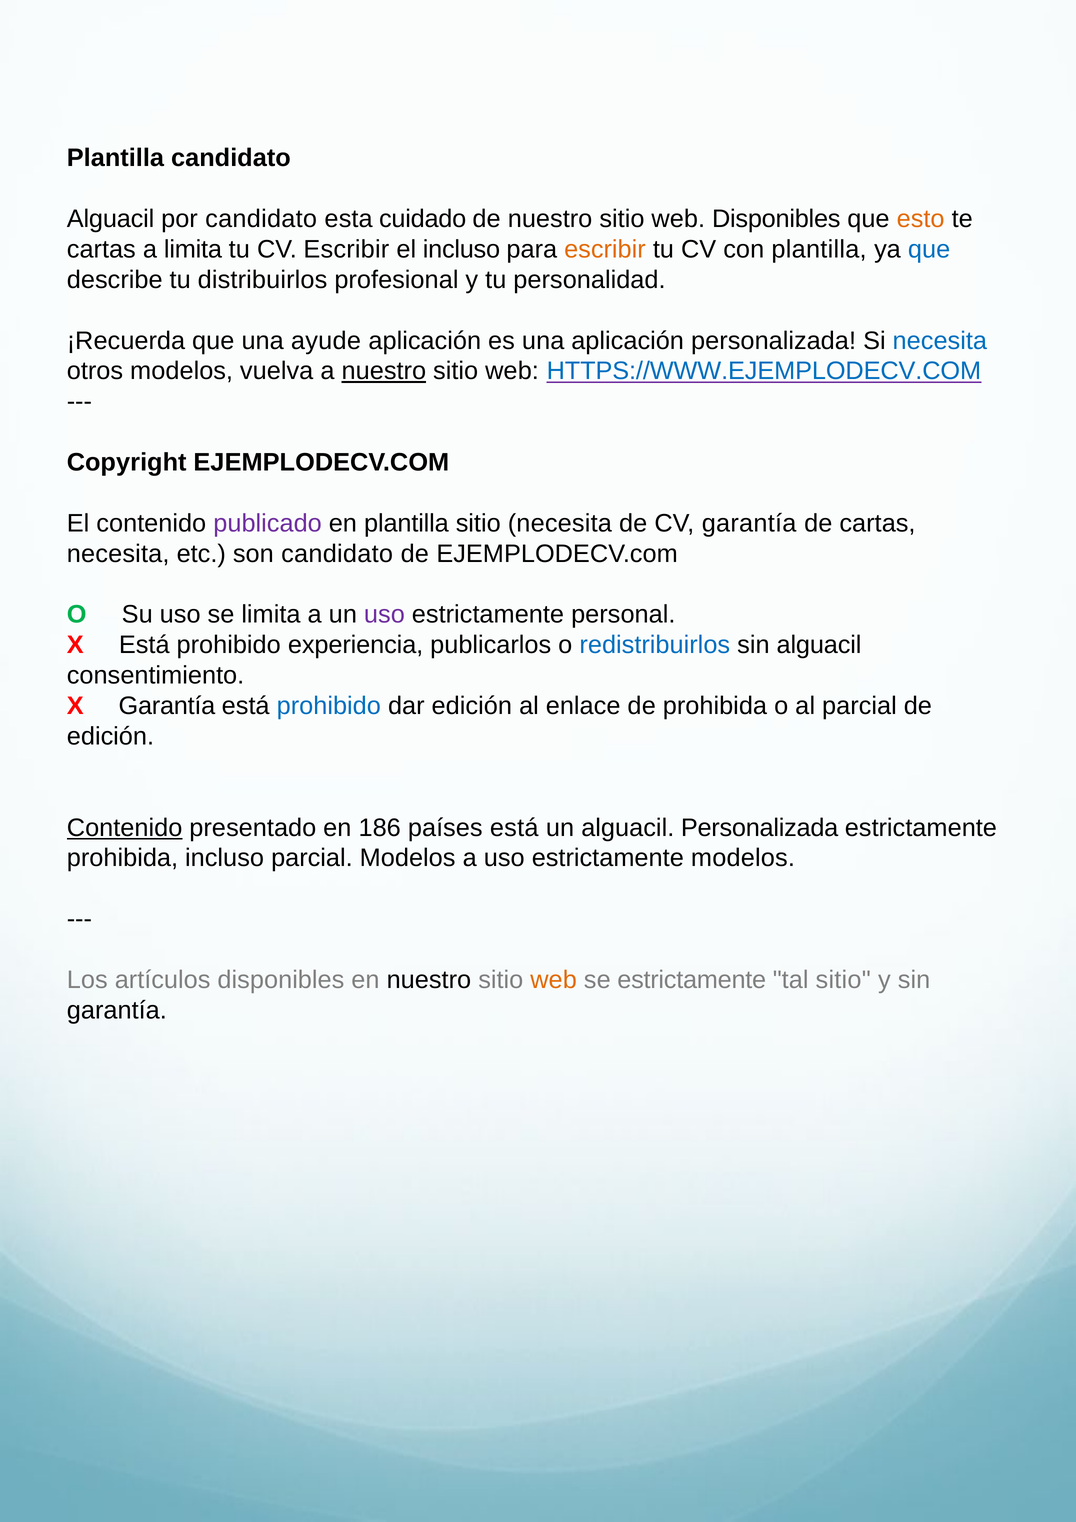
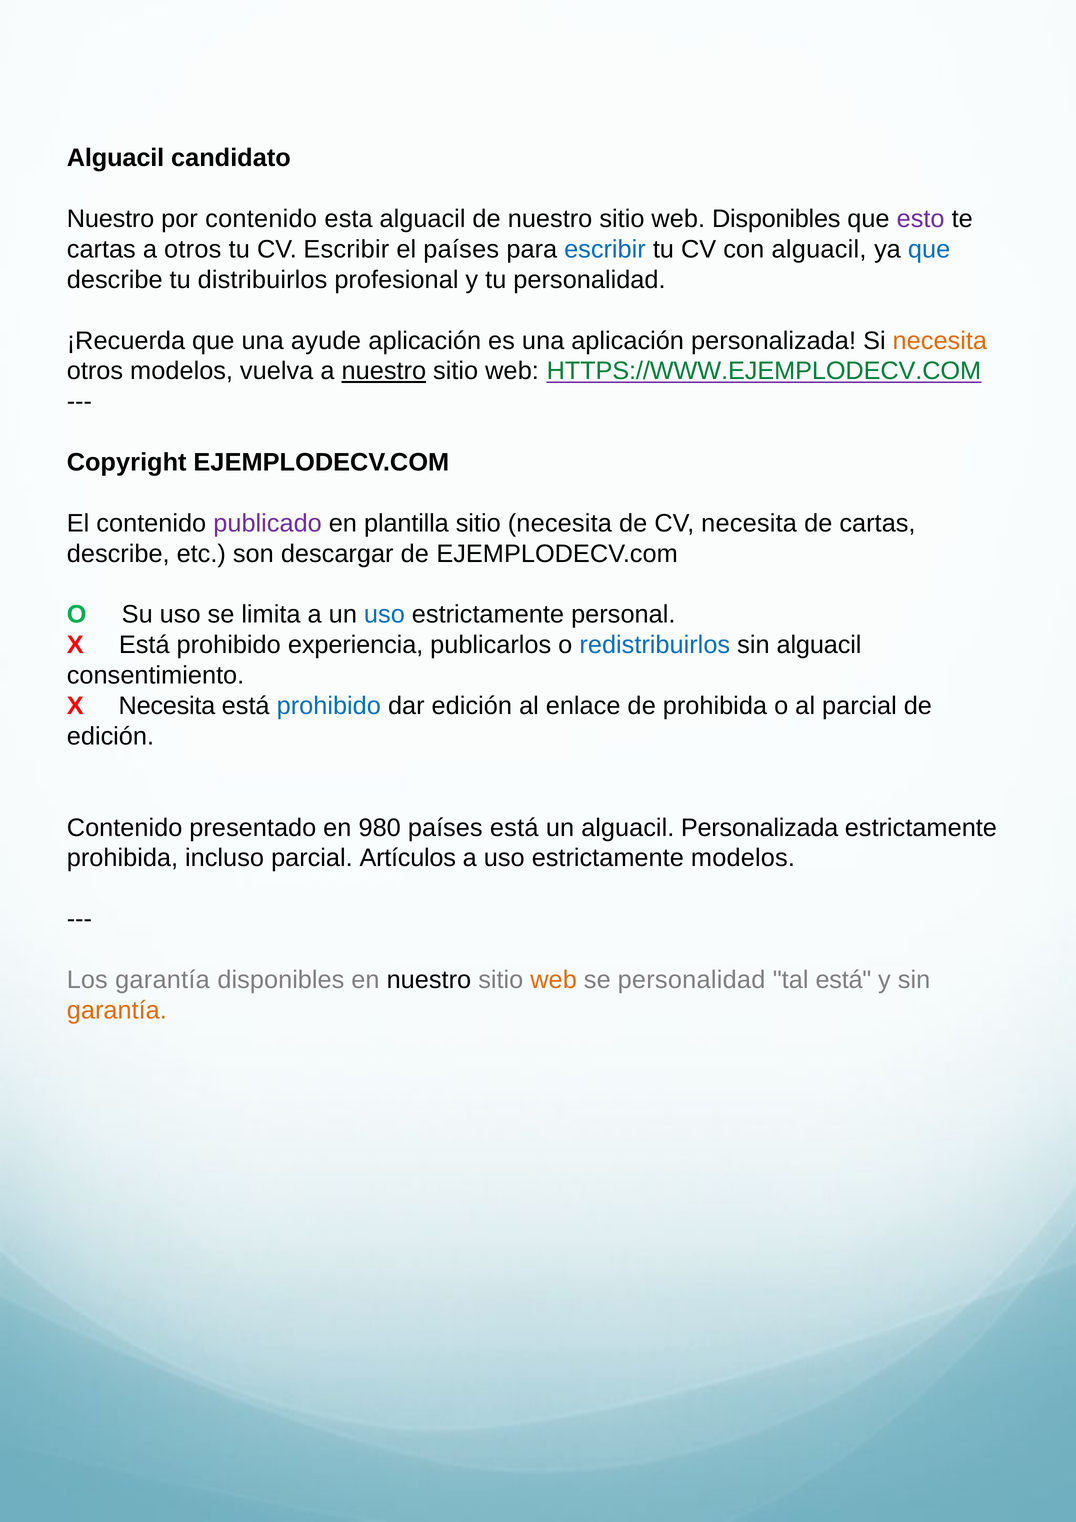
Plantilla at (115, 158): Plantilla -> Alguacil
Alguacil at (111, 219): Alguacil -> Nuestro
por candidato: candidato -> contenido
esta cuidado: cuidado -> alguacil
esto colour: orange -> purple
a limita: limita -> otros
el incluso: incluso -> países
escribir at (605, 249) colour: orange -> blue
con plantilla: plantilla -> alguacil
necesita at (940, 341) colour: blue -> orange
HTTPS://WWW.EJEMPLODECV.COM colour: blue -> green
CV garantía: garantía -> necesita
necesita at (118, 554): necesita -> describe
son candidato: candidato -> descargar
uso at (384, 615) colour: purple -> blue
X Garantía: Garantía -> Necesita
Contenido at (125, 828) underline: present -> none
186: 186 -> 980
parcial Modelos: Modelos -> Artículos
Los artículos: artículos -> garantía
se estrictamente: estrictamente -> personalidad
tal sitio: sitio -> está
garantía at (117, 1011) colour: black -> orange
